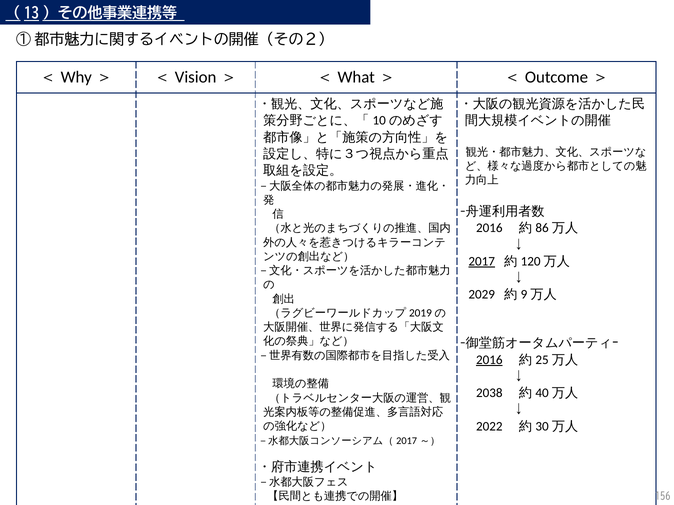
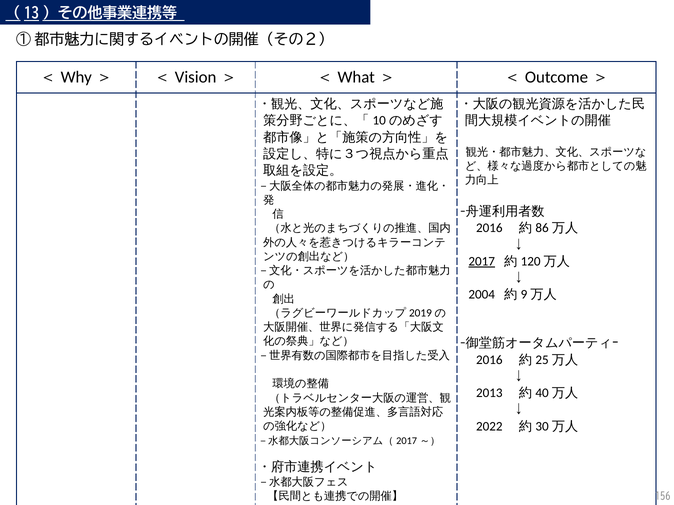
2029: 2029 -> 2004
2016 at (489, 360) underline: present -> none
2038: 2038 -> 2013
